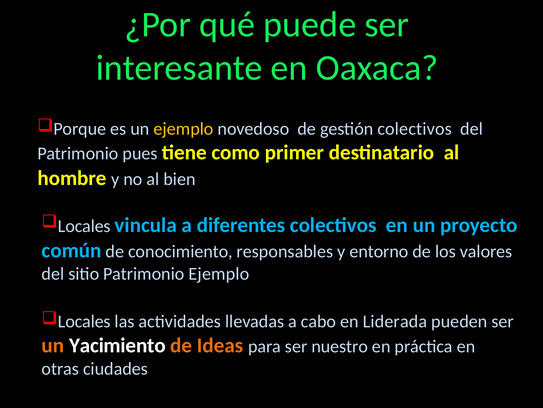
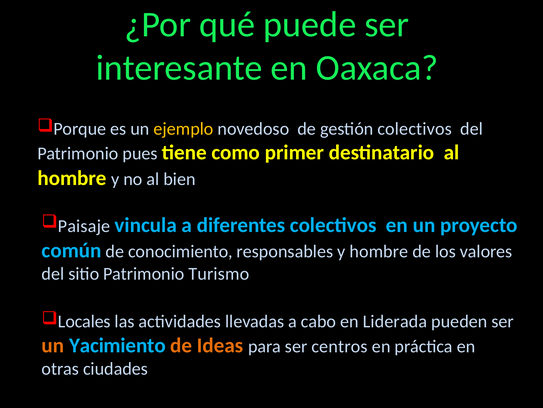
Locales at (84, 226): Locales -> Paisaje
y entorno: entorno -> hombre
Patrimonio Ejemplo: Ejemplo -> Turismo
Yacimiento colour: white -> light blue
nuestro: nuestro -> centros
